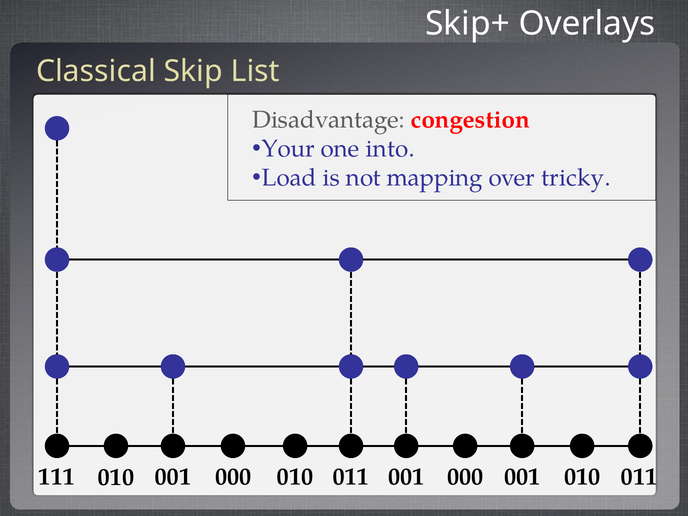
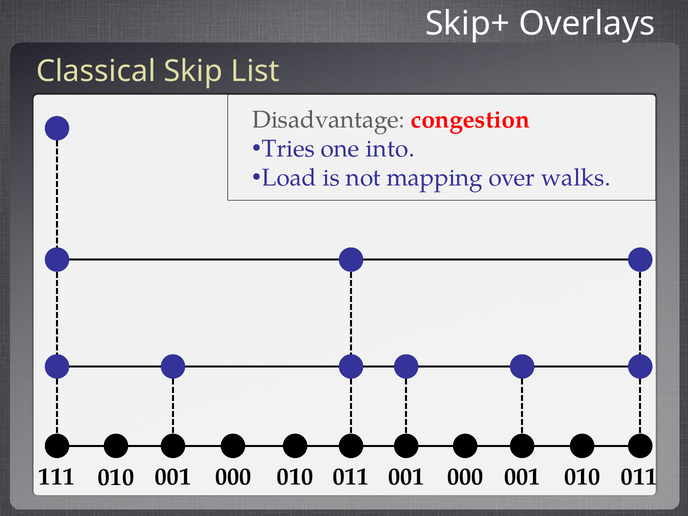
Your: Your -> Tries
tricky: tricky -> walks
